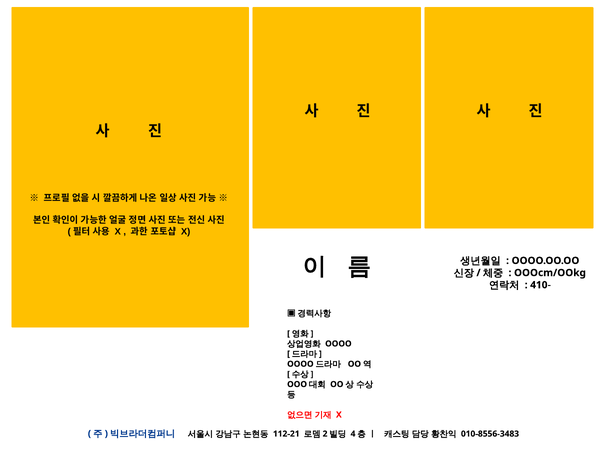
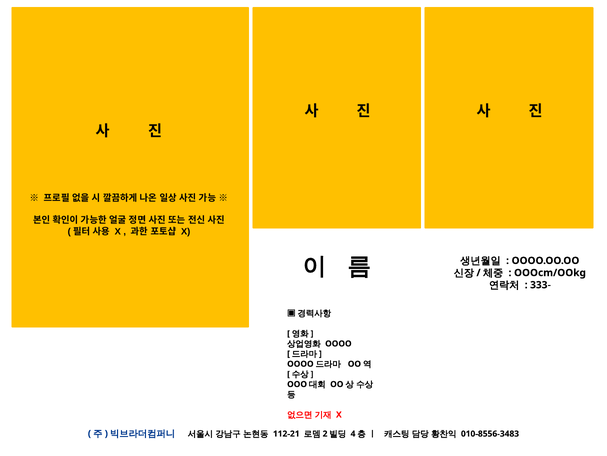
410-: 410- -> 333-
